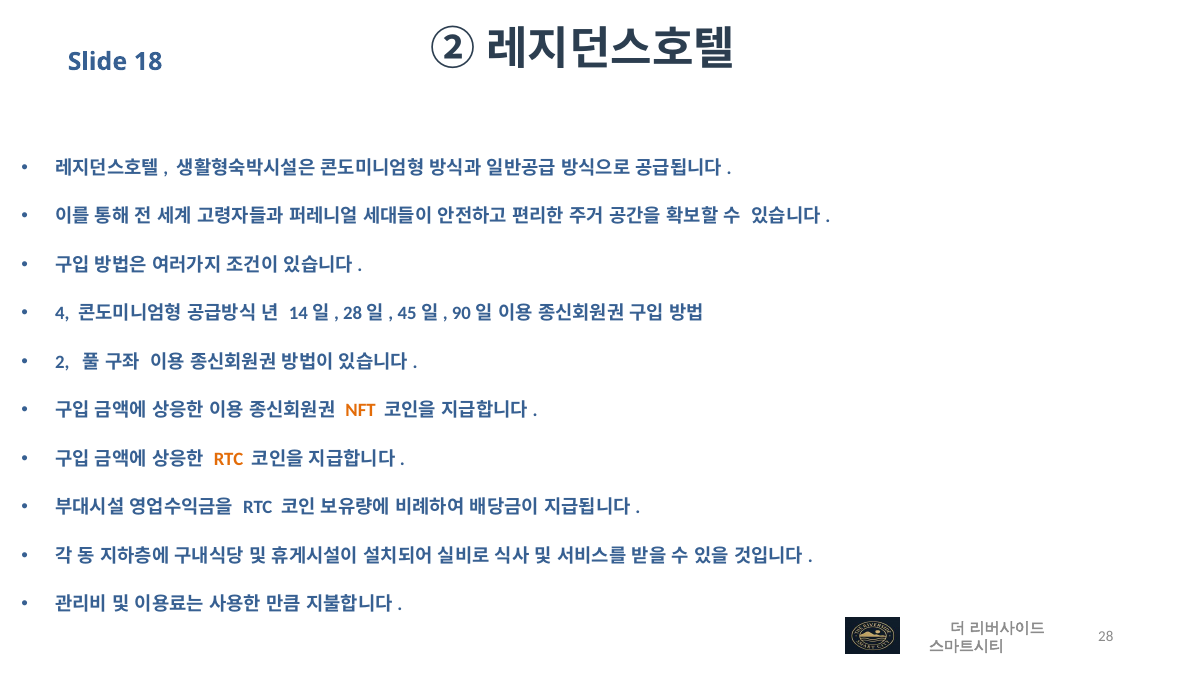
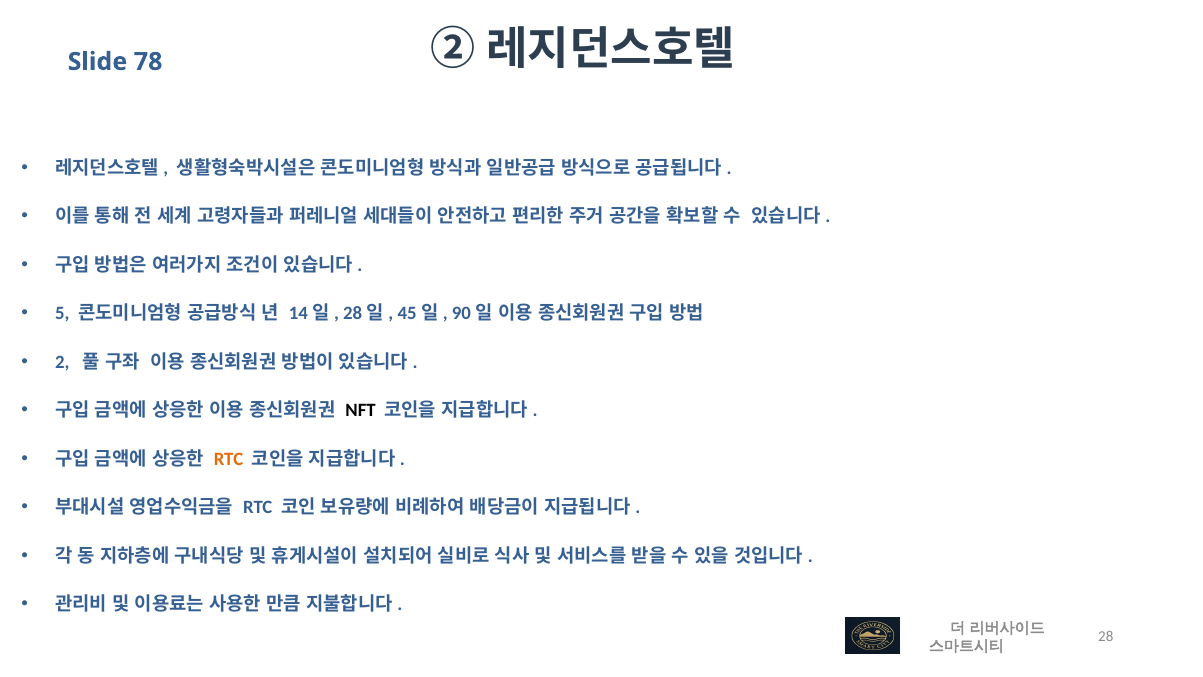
18: 18 -> 78
4: 4 -> 5
NFT colour: orange -> black
